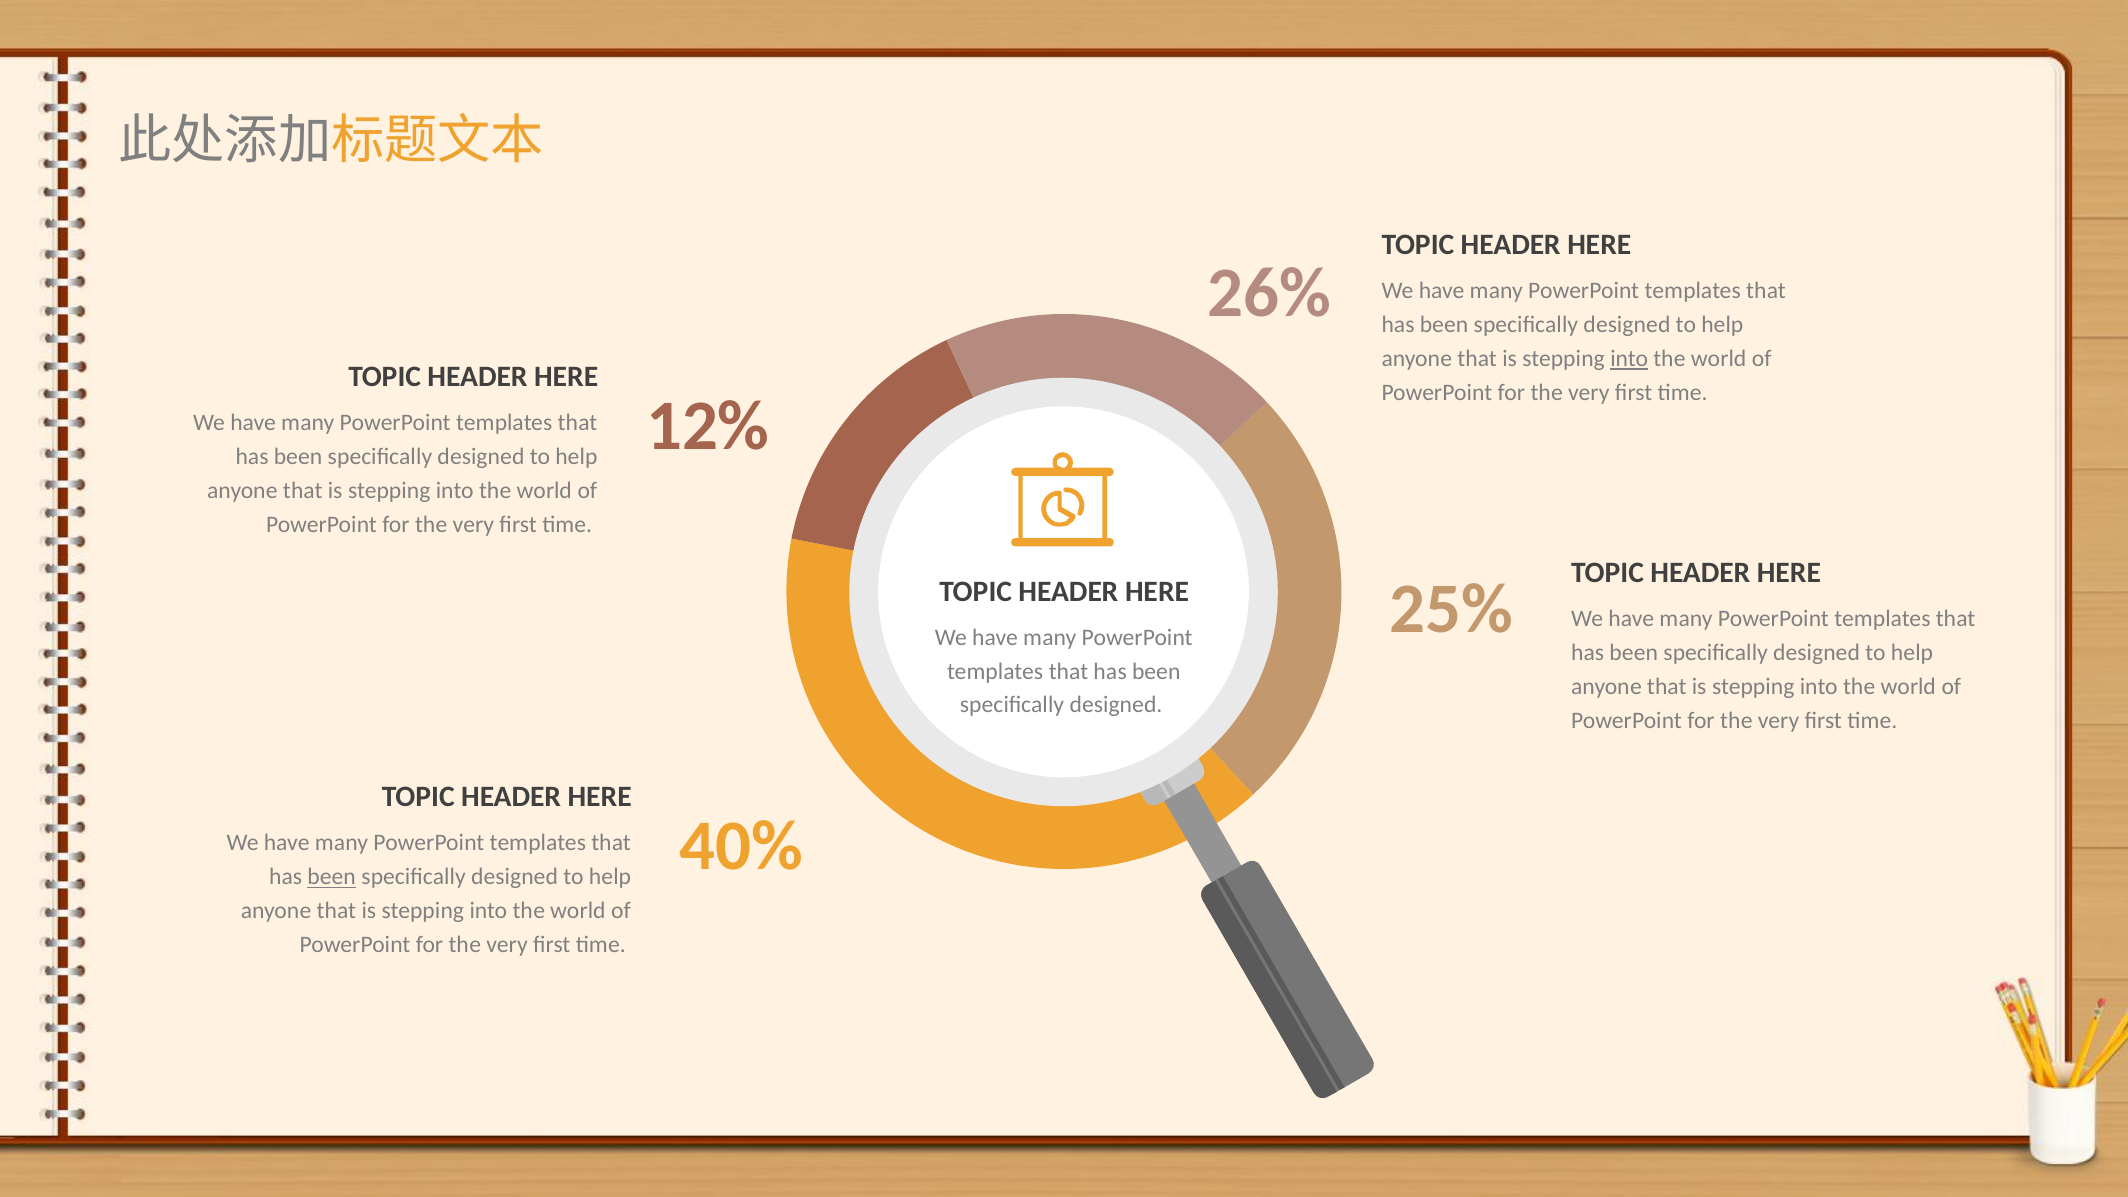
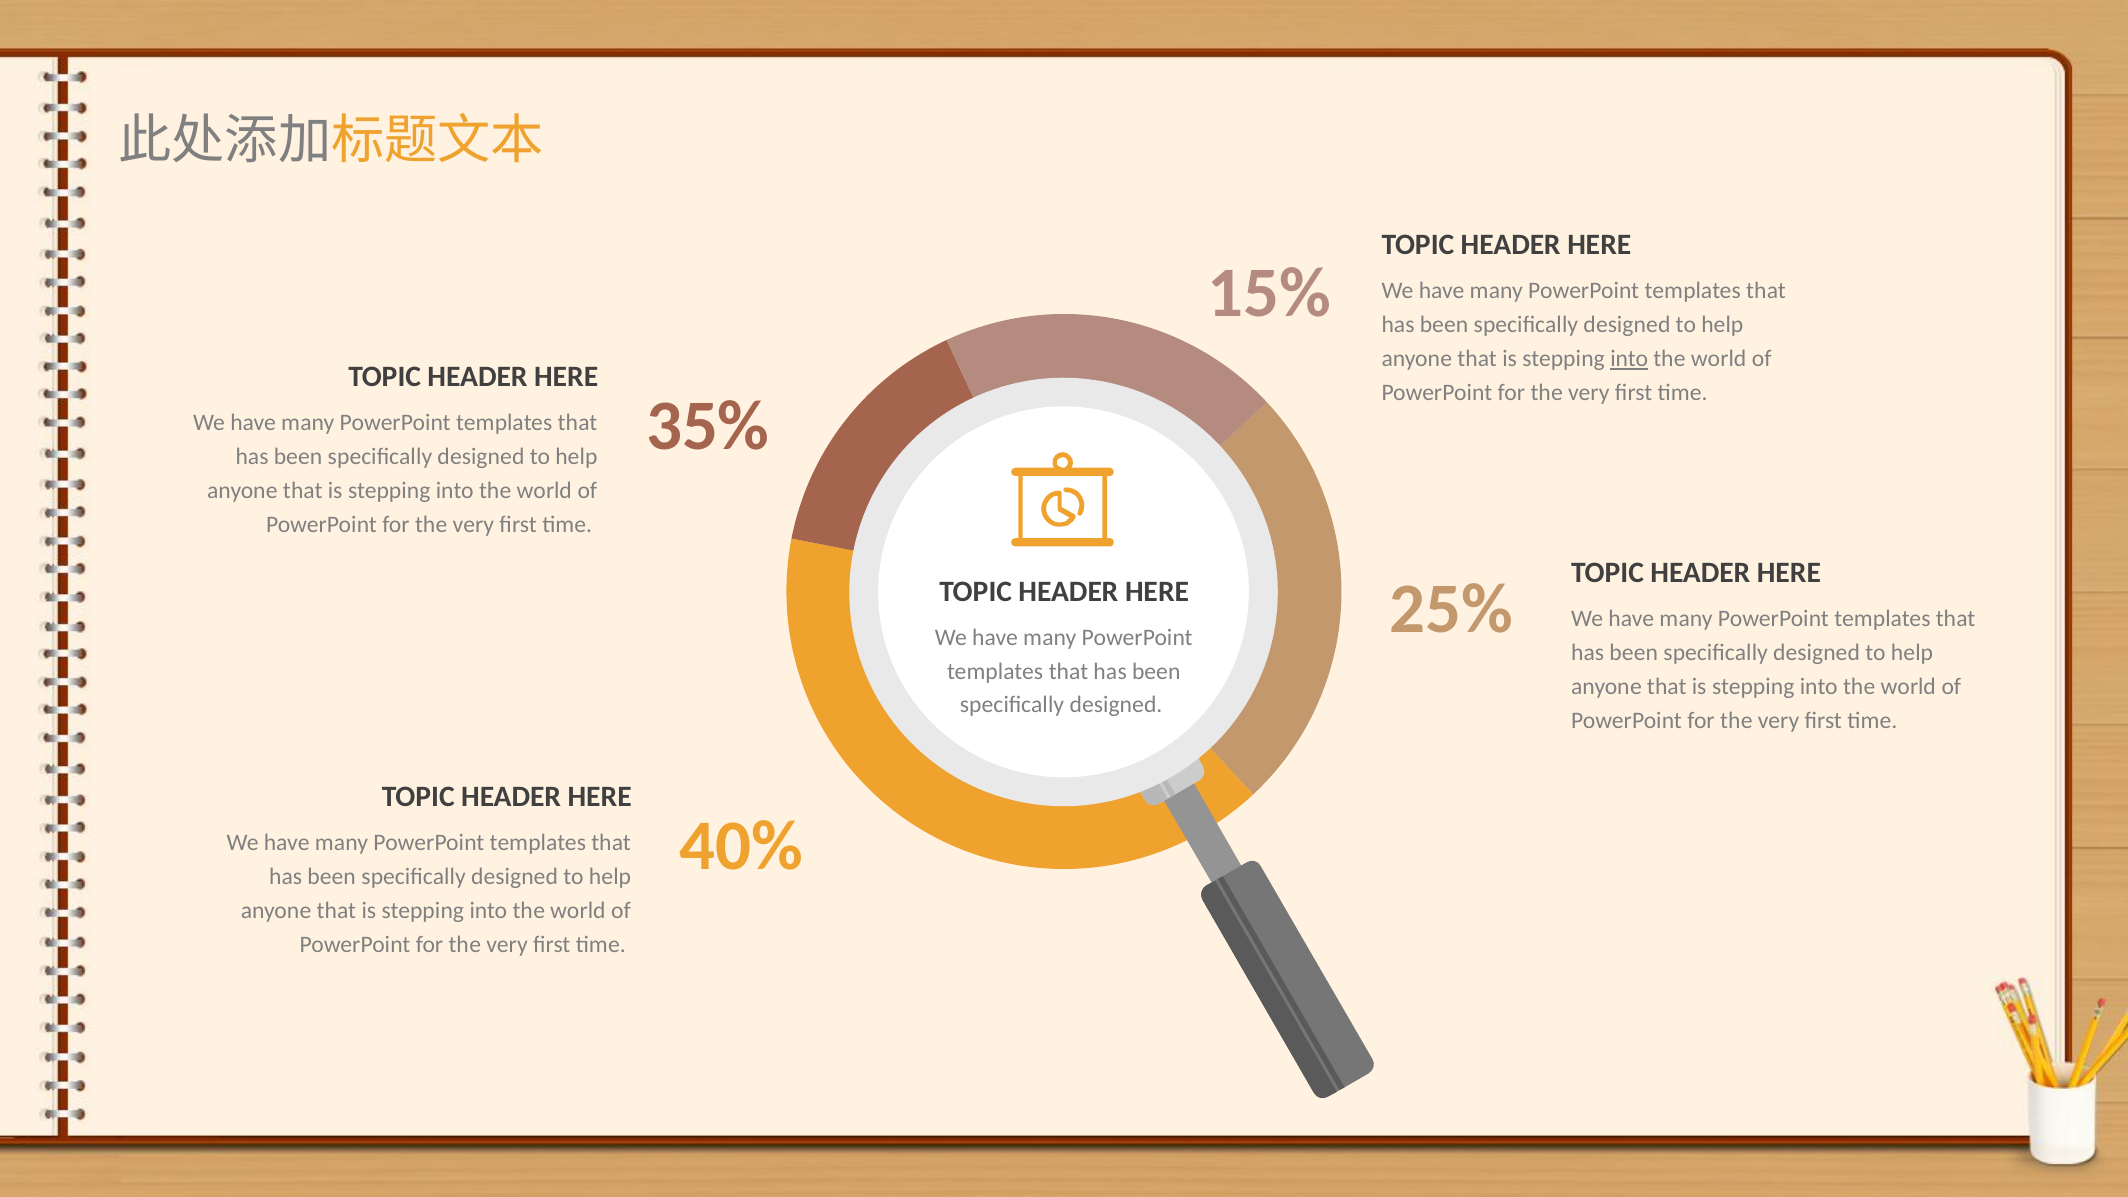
26%: 26% -> 15%
12%: 12% -> 35%
been at (332, 877) underline: present -> none
